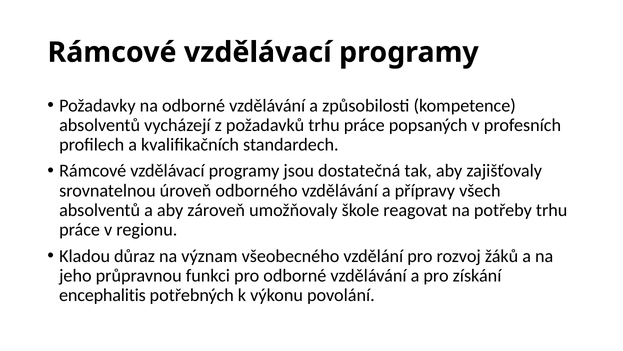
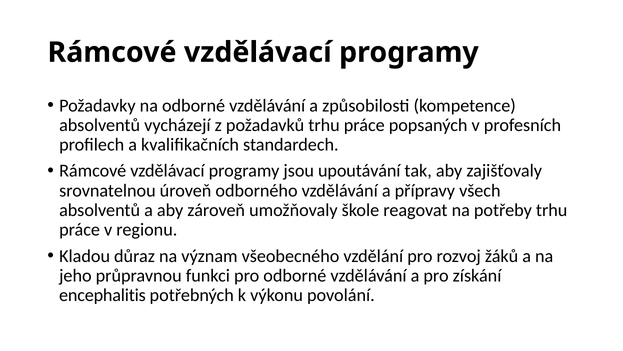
dostatečná: dostatečná -> upoutávání
